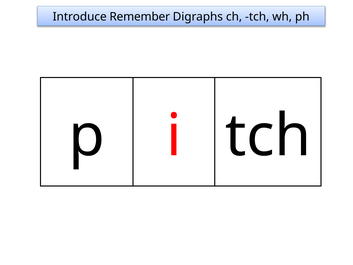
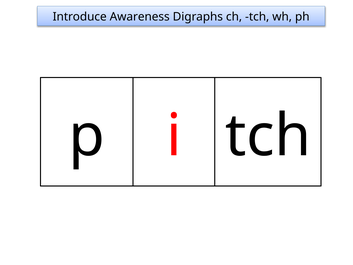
Remember: Remember -> Awareness
